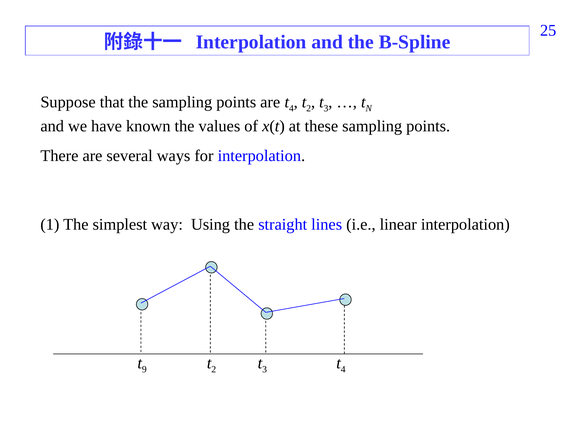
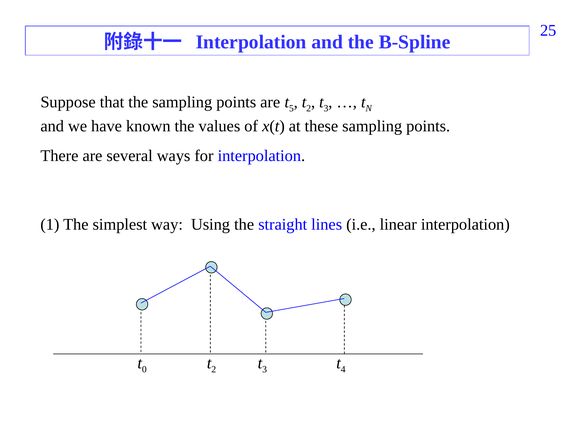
4 at (291, 108): 4 -> 5
9: 9 -> 0
